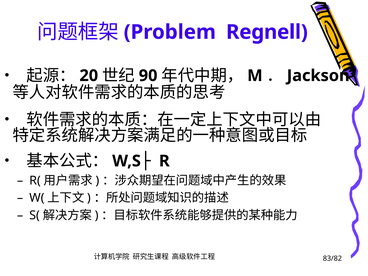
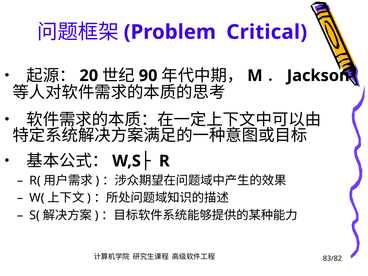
Regnell: Regnell -> Critical
